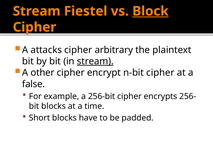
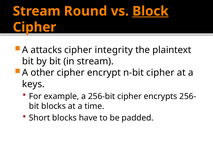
Fiestel: Fiestel -> Round
arbitrary: arbitrary -> integrity
stream at (95, 61) underline: present -> none
false: false -> keys
